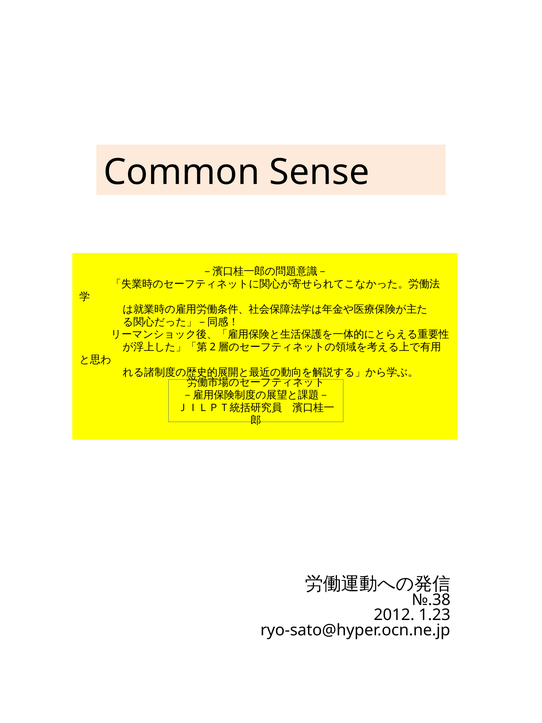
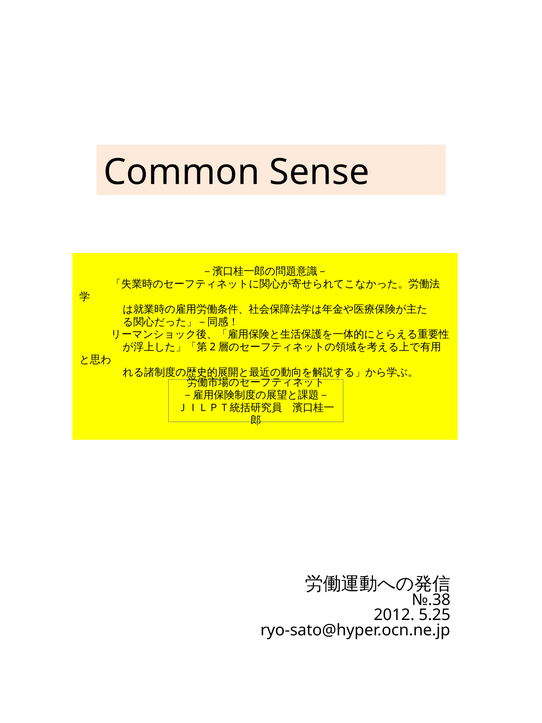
1.23: 1.23 -> 5.25
